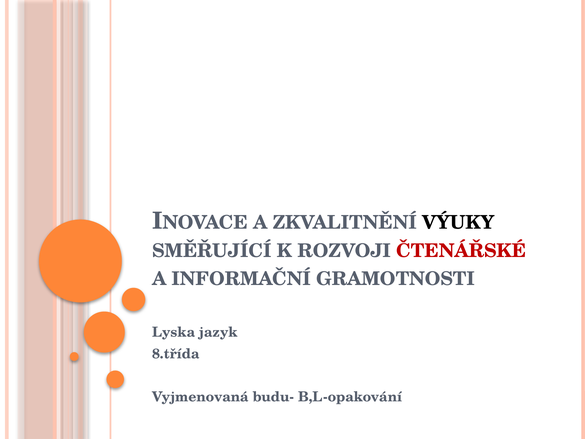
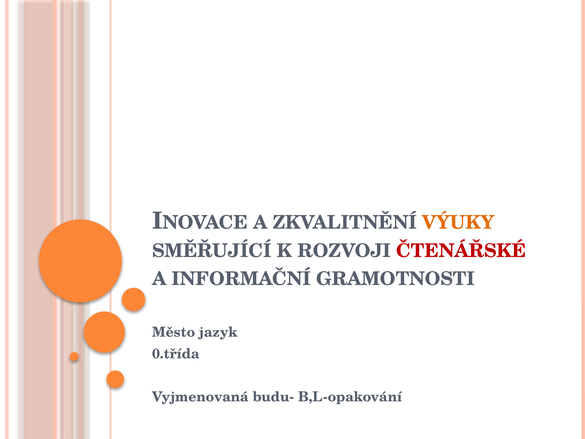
VÝUKY colour: black -> orange
Lyska: Lyska -> Město
8.třída: 8.třída -> 0.třída
